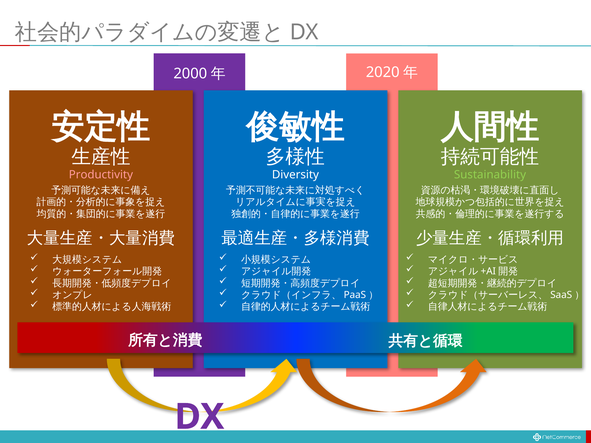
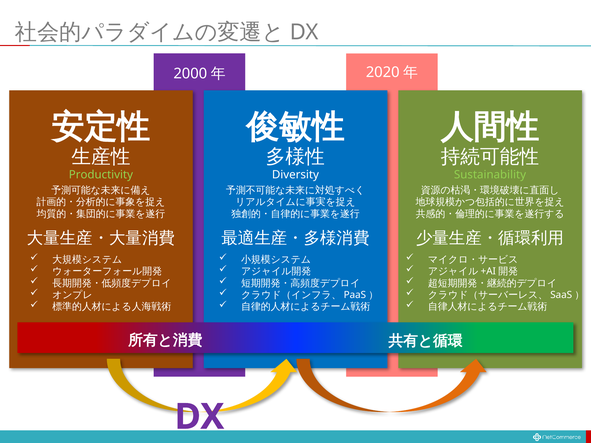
Productivity colour: pink -> light green
